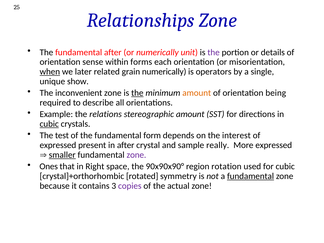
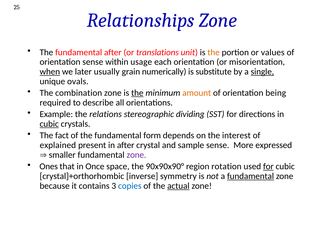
or numerically: numerically -> translations
the at (214, 52) colour: purple -> orange
details: details -> values
forms: forms -> usage
related: related -> usually
operators: operators -> substitute
single underline: none -> present
show: show -> ovals
inconvenient: inconvenient -> combination
stereographic amount: amount -> dividing
test: test -> fact
expressed at (58, 145): expressed -> explained
sample really: really -> sense
smaller underline: present -> none
Right: Right -> Once
for at (268, 166) underline: none -> present
rotated: rotated -> inverse
copies colour: purple -> blue
actual underline: none -> present
